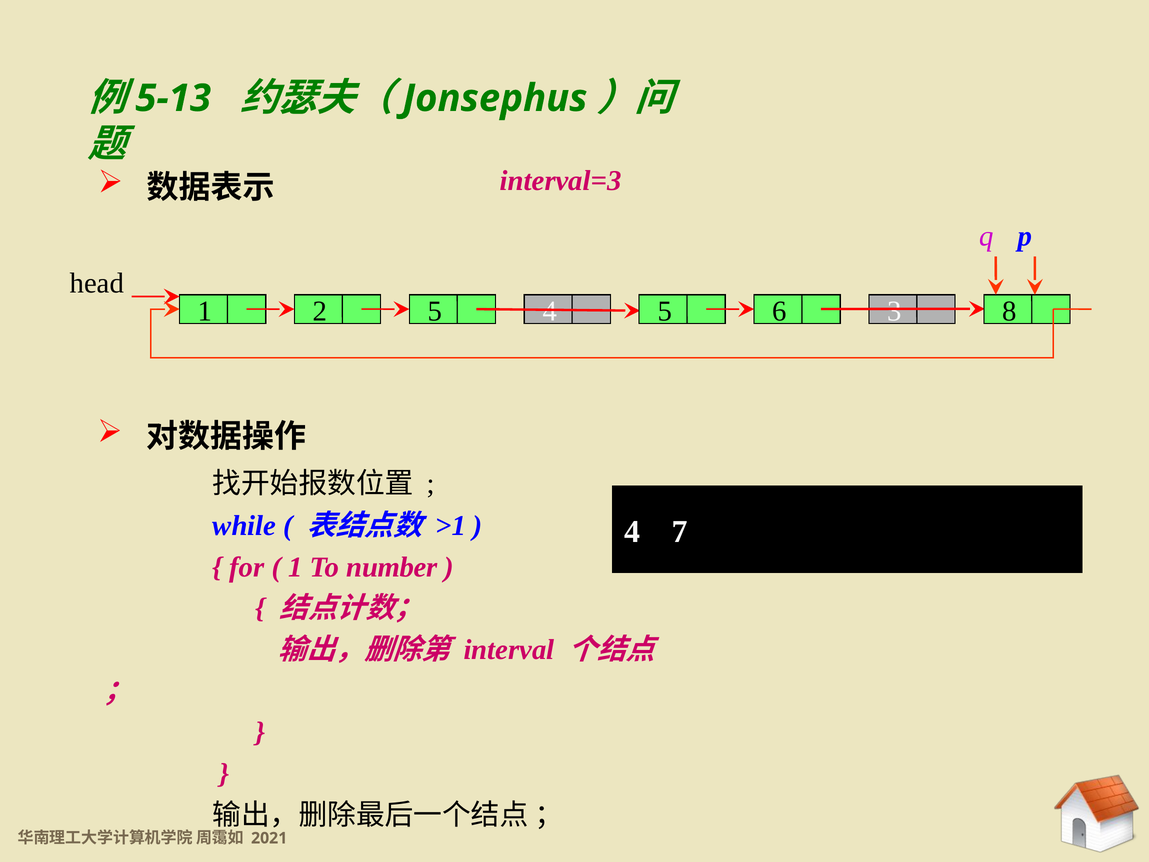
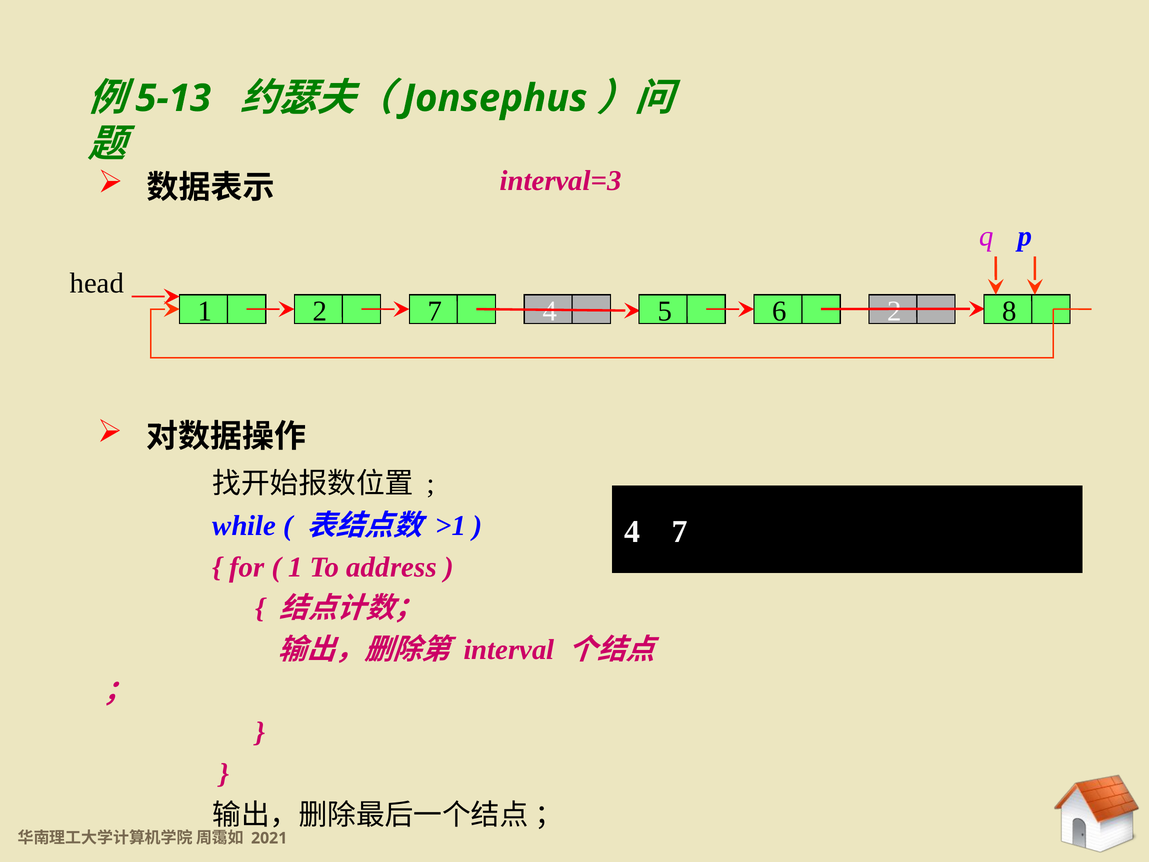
2 5: 5 -> 7
5 6 3: 3 -> 2
number: number -> address
